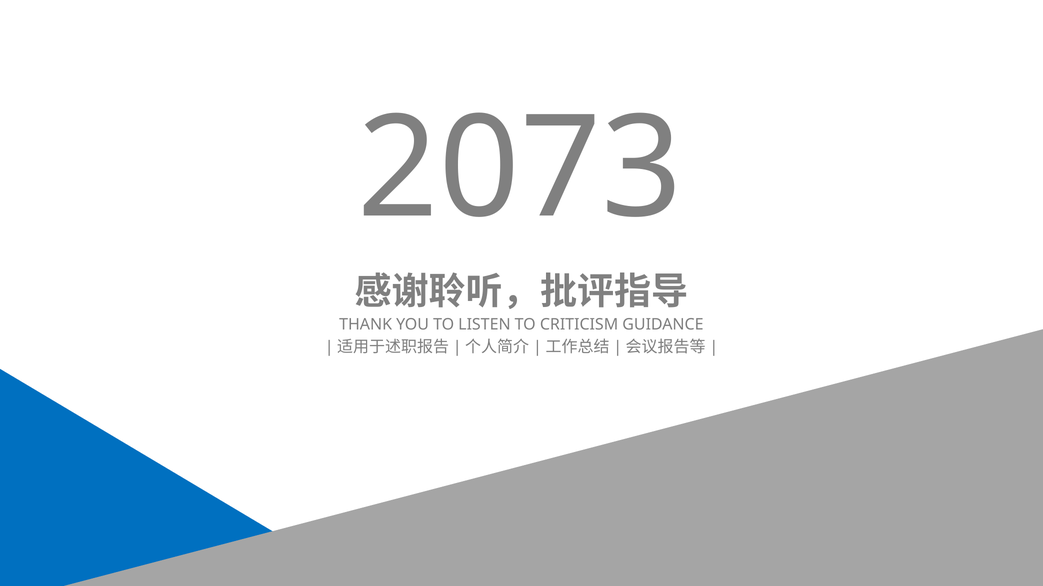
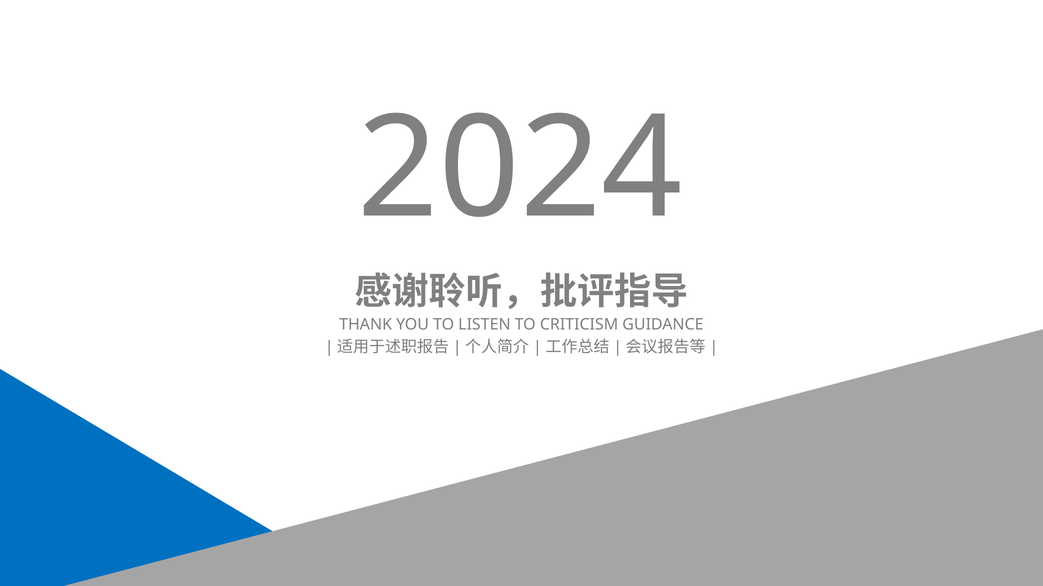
2073: 2073 -> 2024
